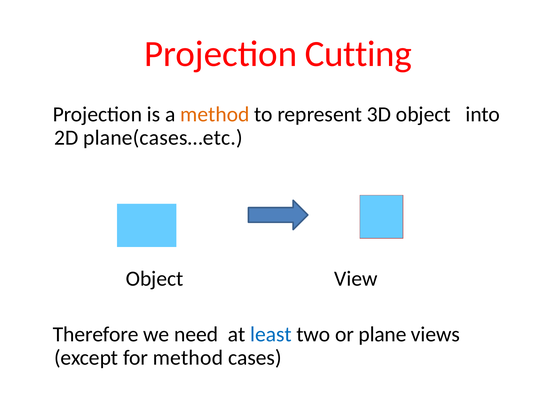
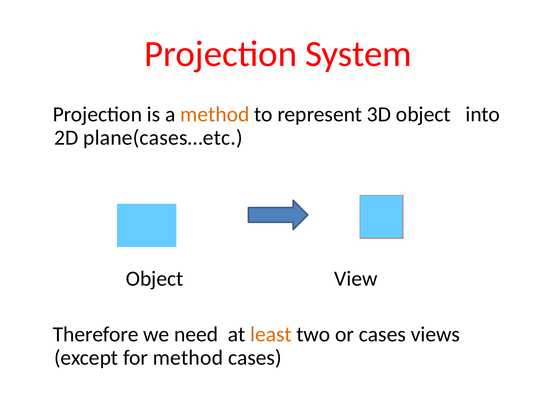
Cutting: Cutting -> System
least colour: blue -> orange
or plane: plane -> cases
